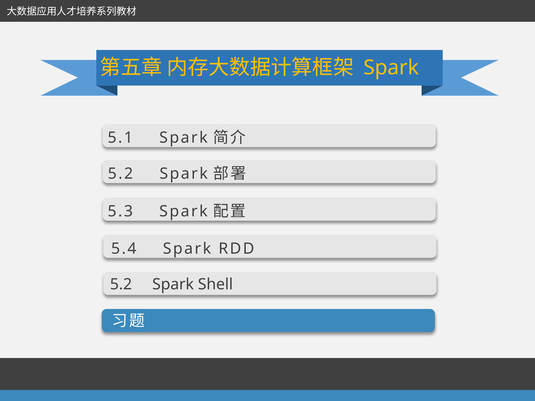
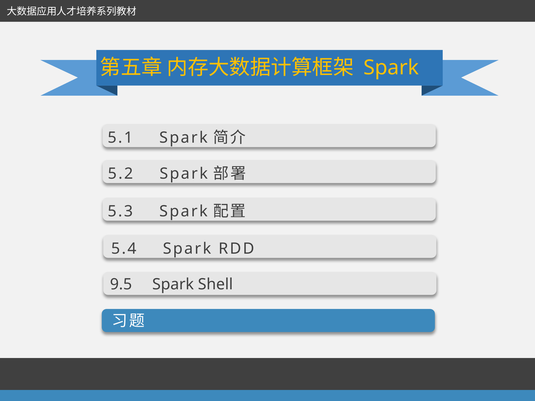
5.2 at (121, 285): 5.2 -> 9.5
